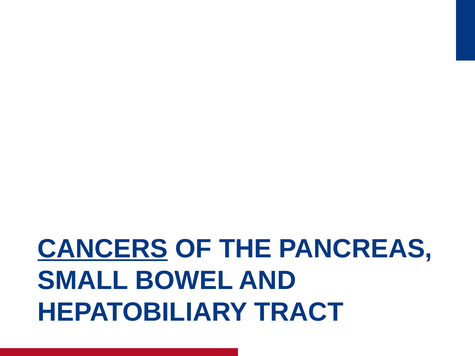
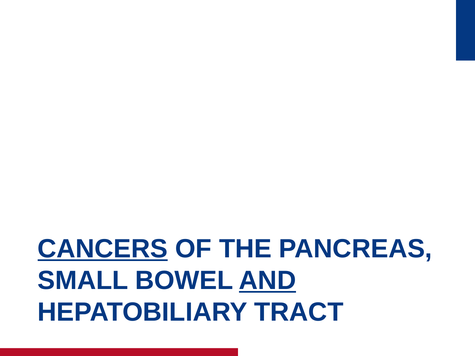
AND underline: none -> present
